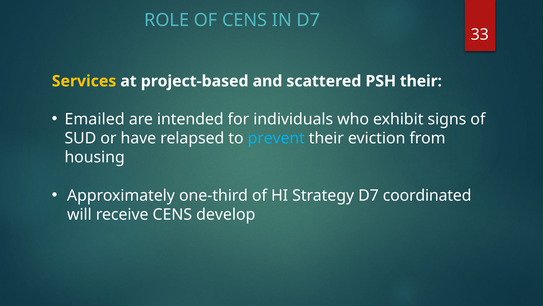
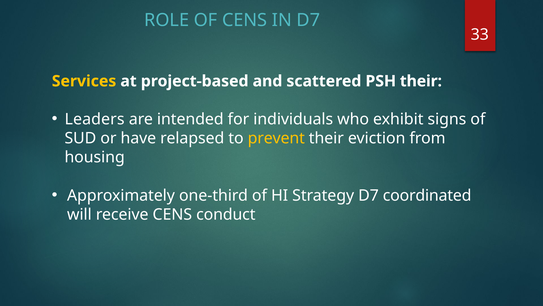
Emailed: Emailed -> Leaders
prevent colour: light blue -> yellow
develop: develop -> conduct
